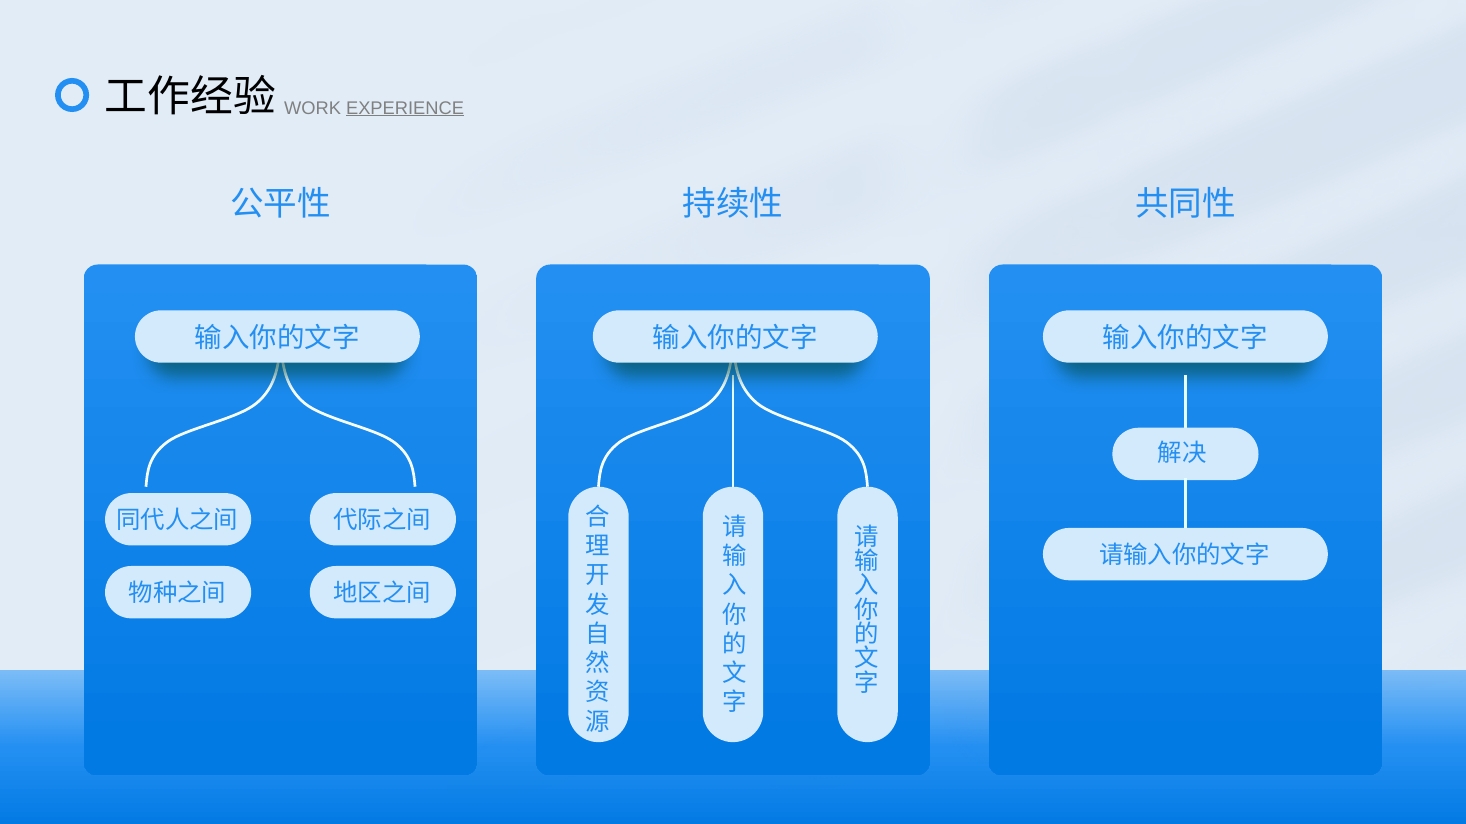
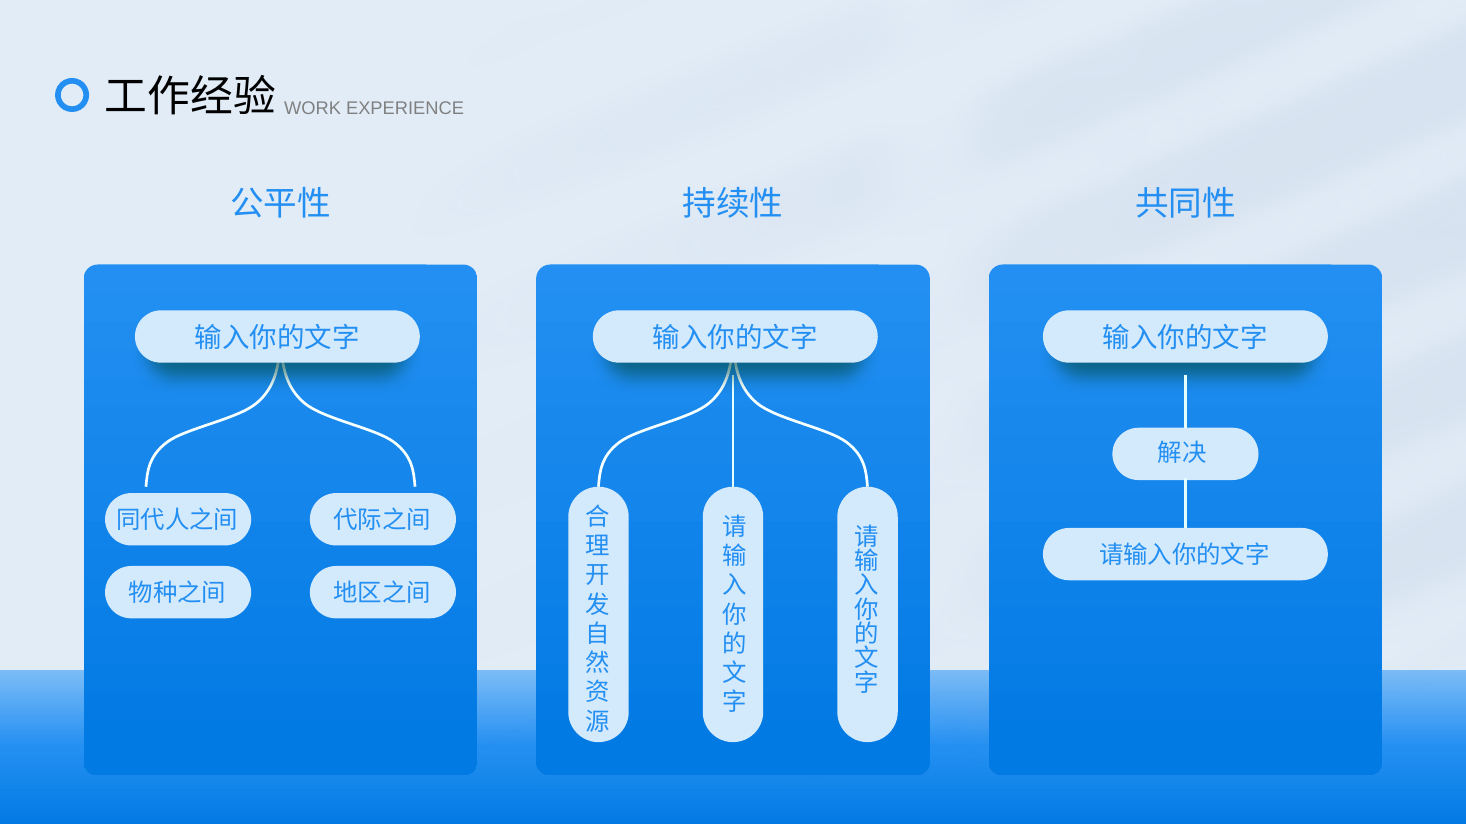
EXPERIENCE underline: present -> none
